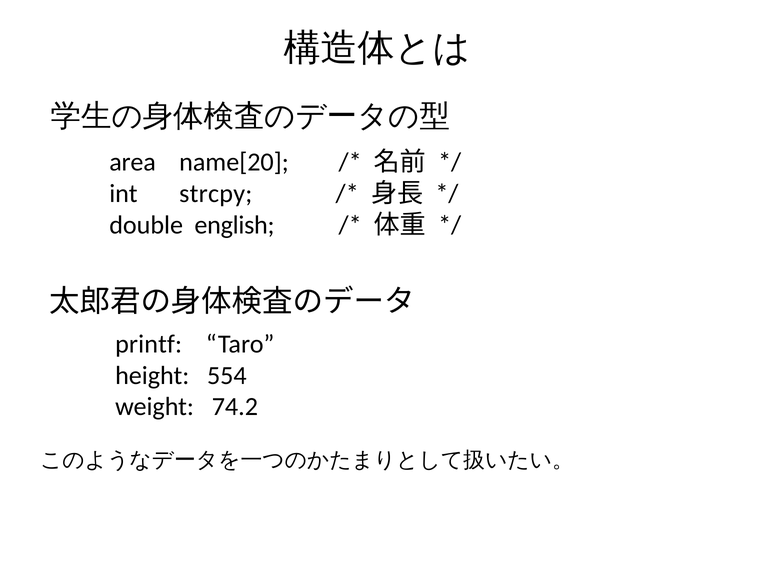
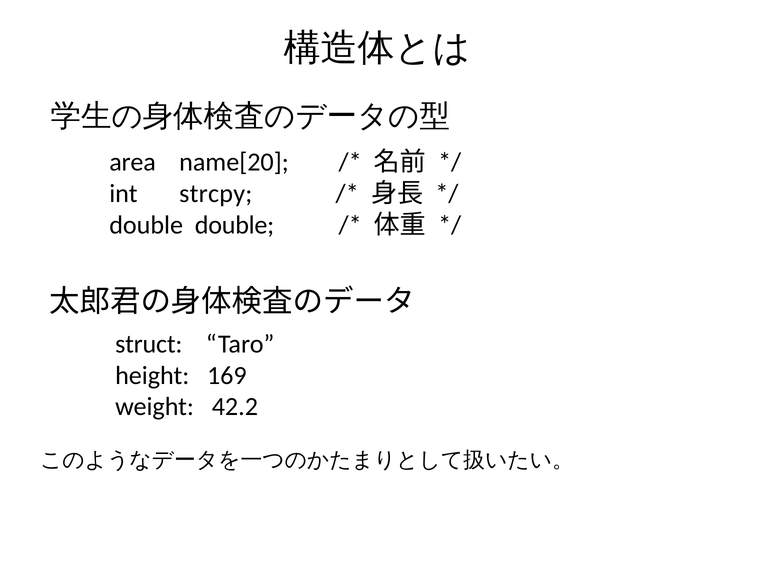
double english: english -> double
printf: printf -> struct
554: 554 -> 169
74.2: 74.2 -> 42.2
